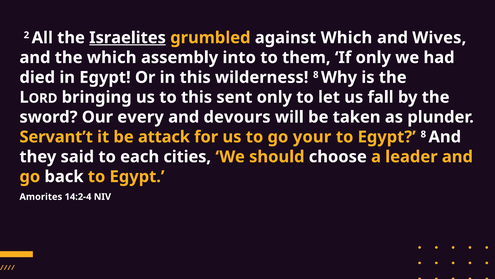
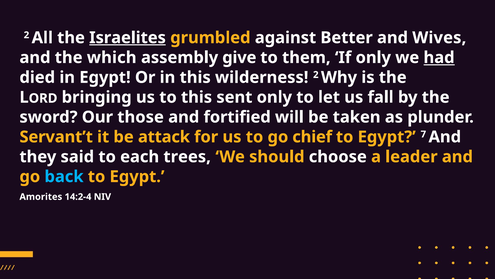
against Which: Which -> Better
into: into -> give
had underline: none -> present
wilderness 8: 8 -> 2
every: every -> those
devours: devours -> fortified
your: your -> chief
Egypt 8: 8 -> 7
cities: cities -> trees
back colour: white -> light blue
